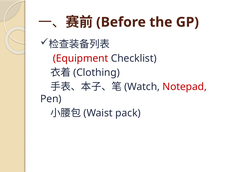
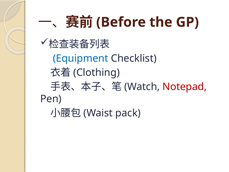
Equipment colour: red -> blue
